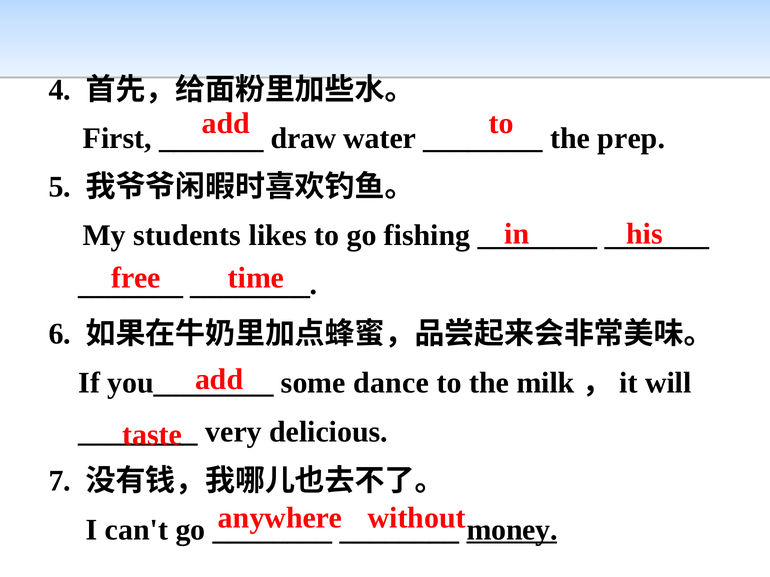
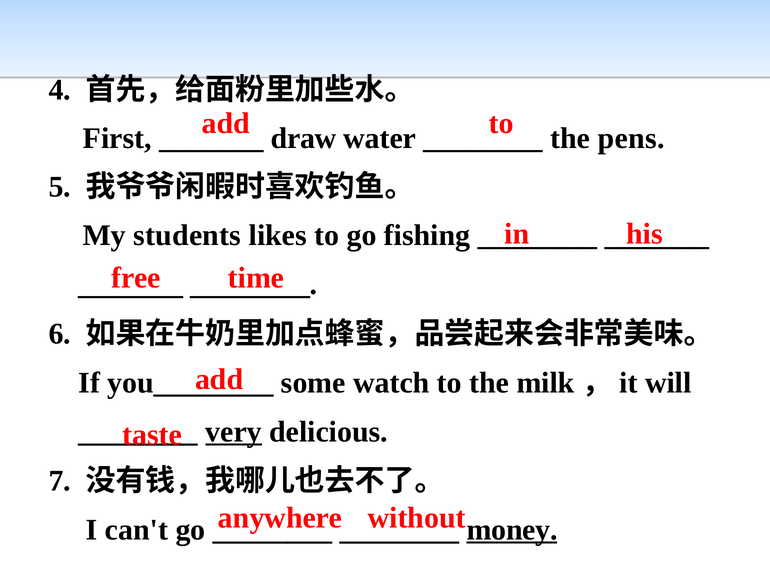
prep: prep -> pens
dance: dance -> watch
very underline: none -> present
